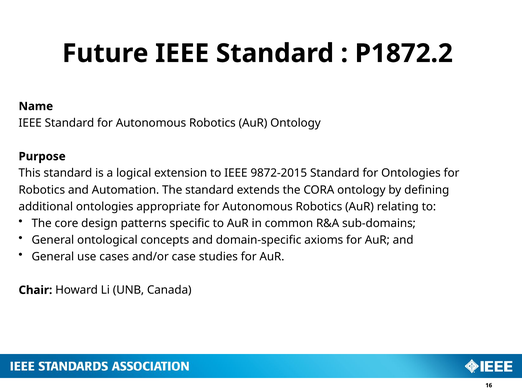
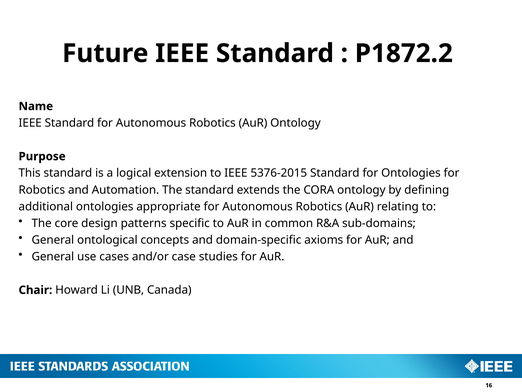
9872-2015: 9872-2015 -> 5376-2015
